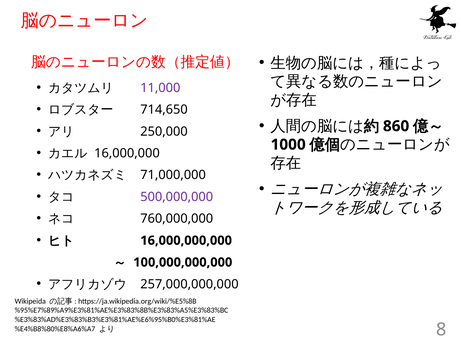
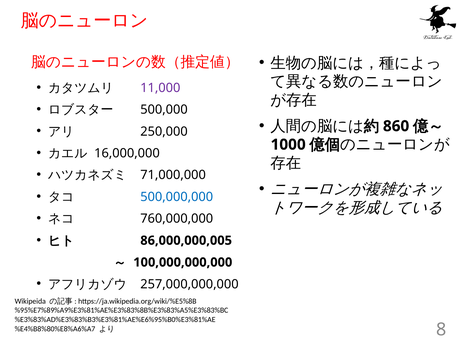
714,650: 714,650 -> 500,000
500,000,000 colour: purple -> blue
16,000,000,000: 16,000,000,000 -> 86,000,000,005
